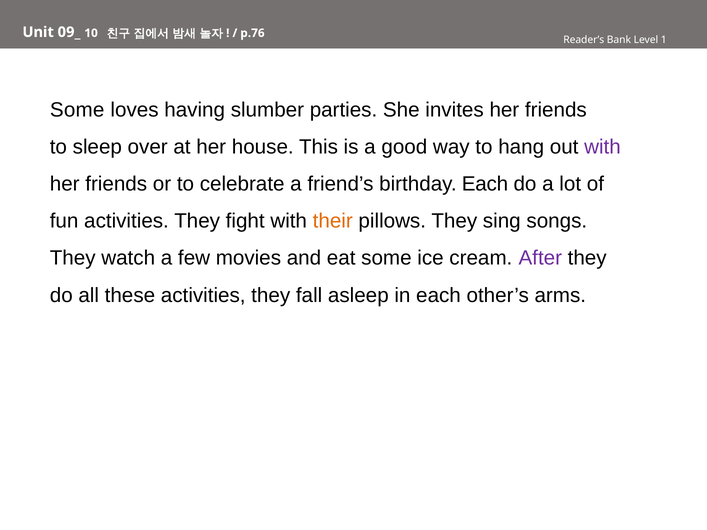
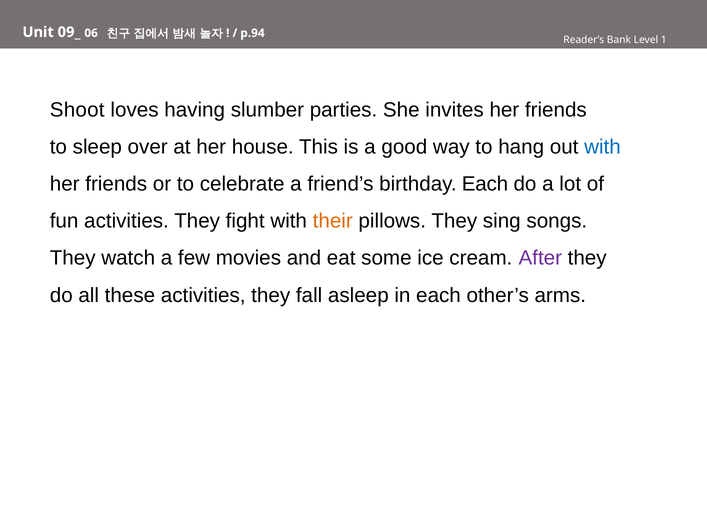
10: 10 -> 06
p.76: p.76 -> p.94
Some at (77, 110): Some -> Shoot
with at (602, 147) colour: purple -> blue
